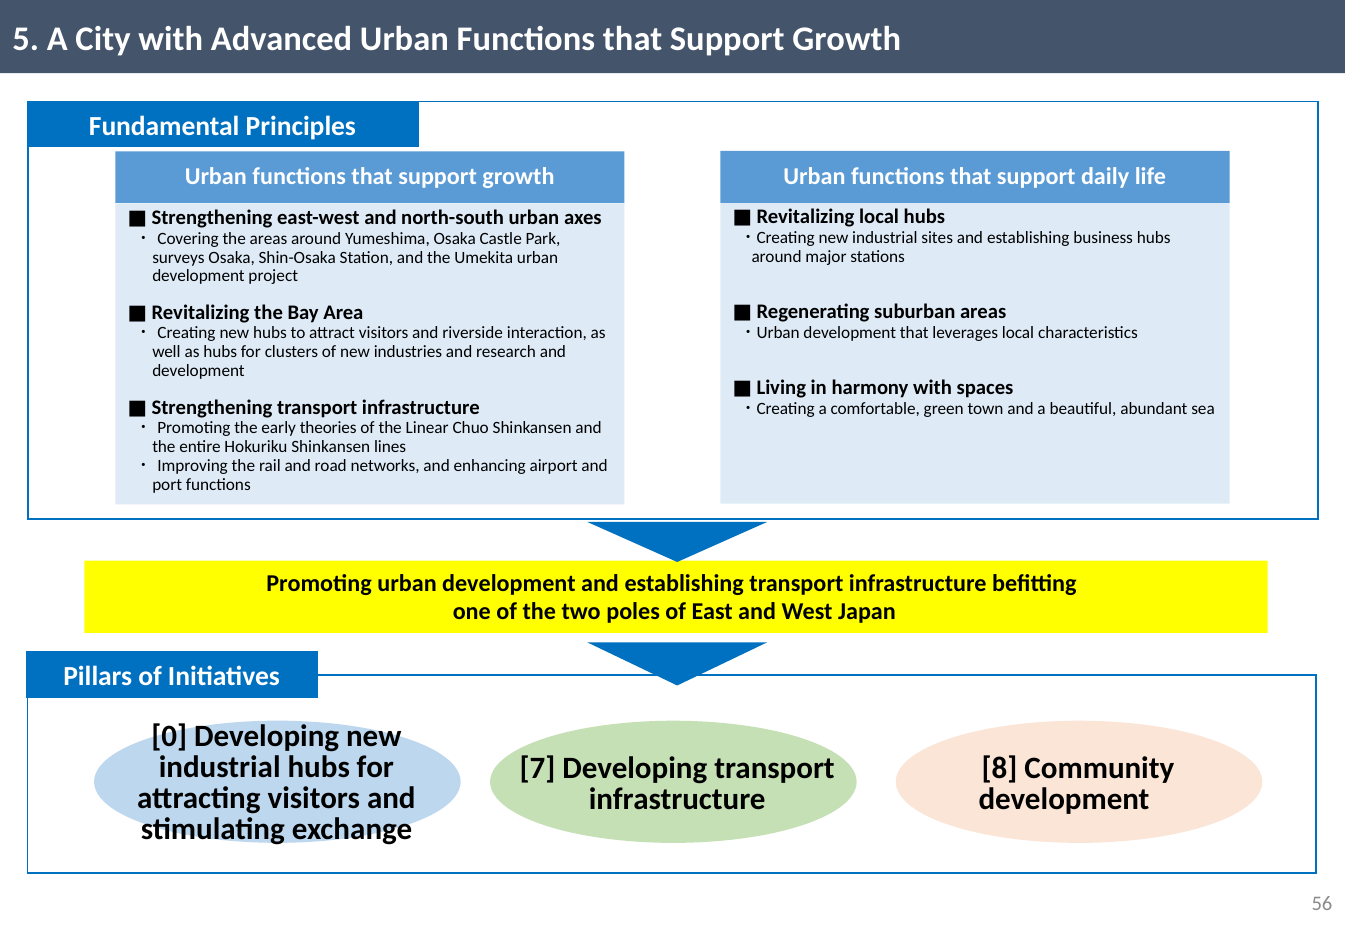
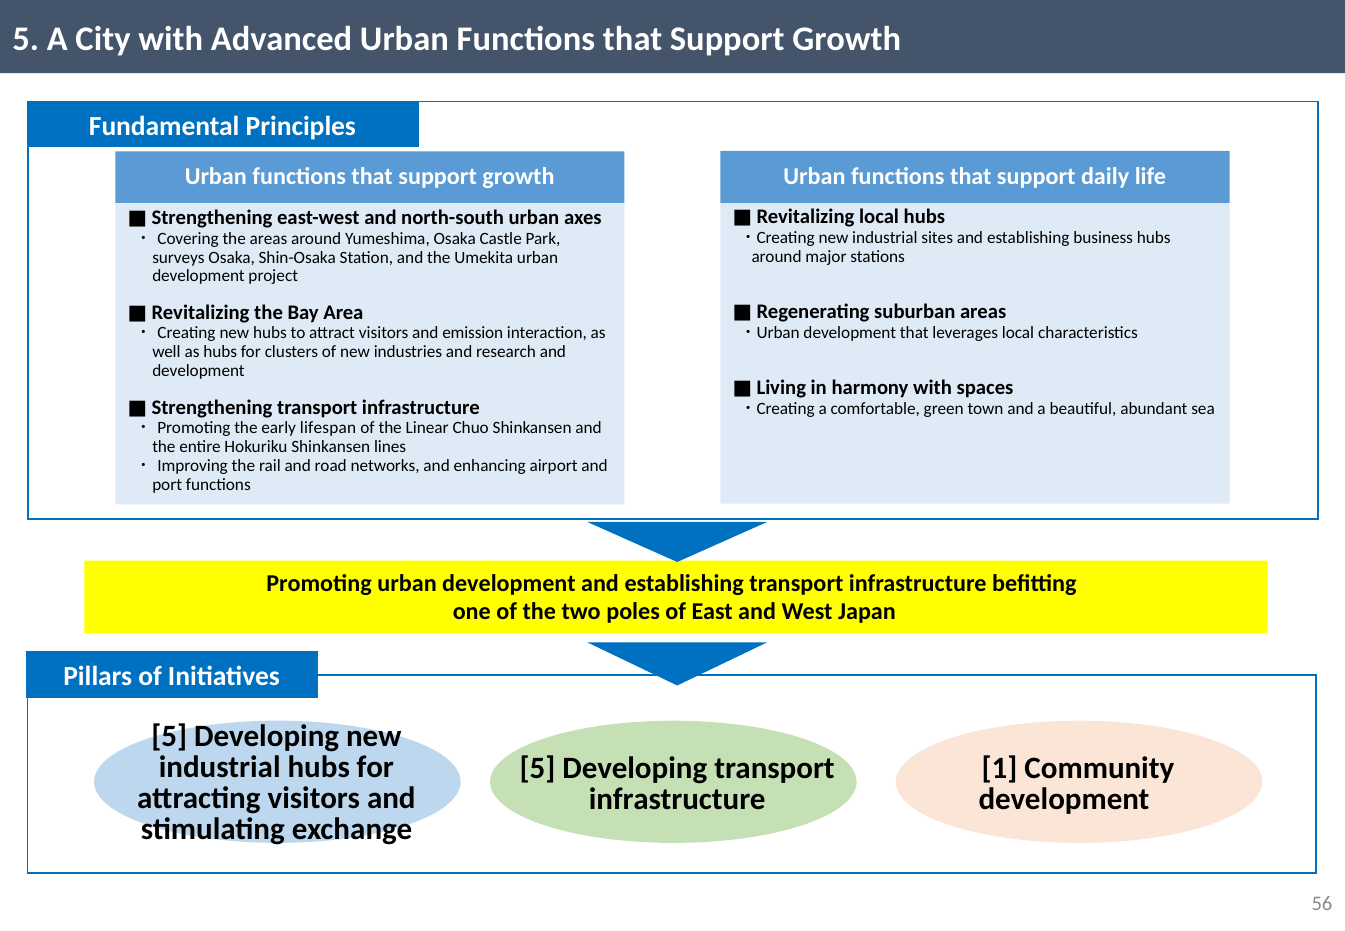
riverside: riverside -> emission
theories: theories -> lifespan
0 at (169, 737): 0 -> 5
8: 8 -> 1
7 at (537, 768): 7 -> 5
